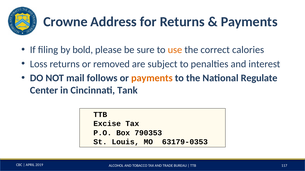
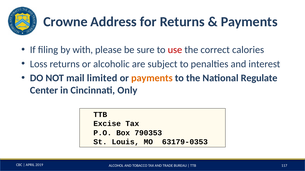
bold: bold -> with
use colour: orange -> red
removed: removed -> alcoholic
follows: follows -> limited
Tank: Tank -> Only
